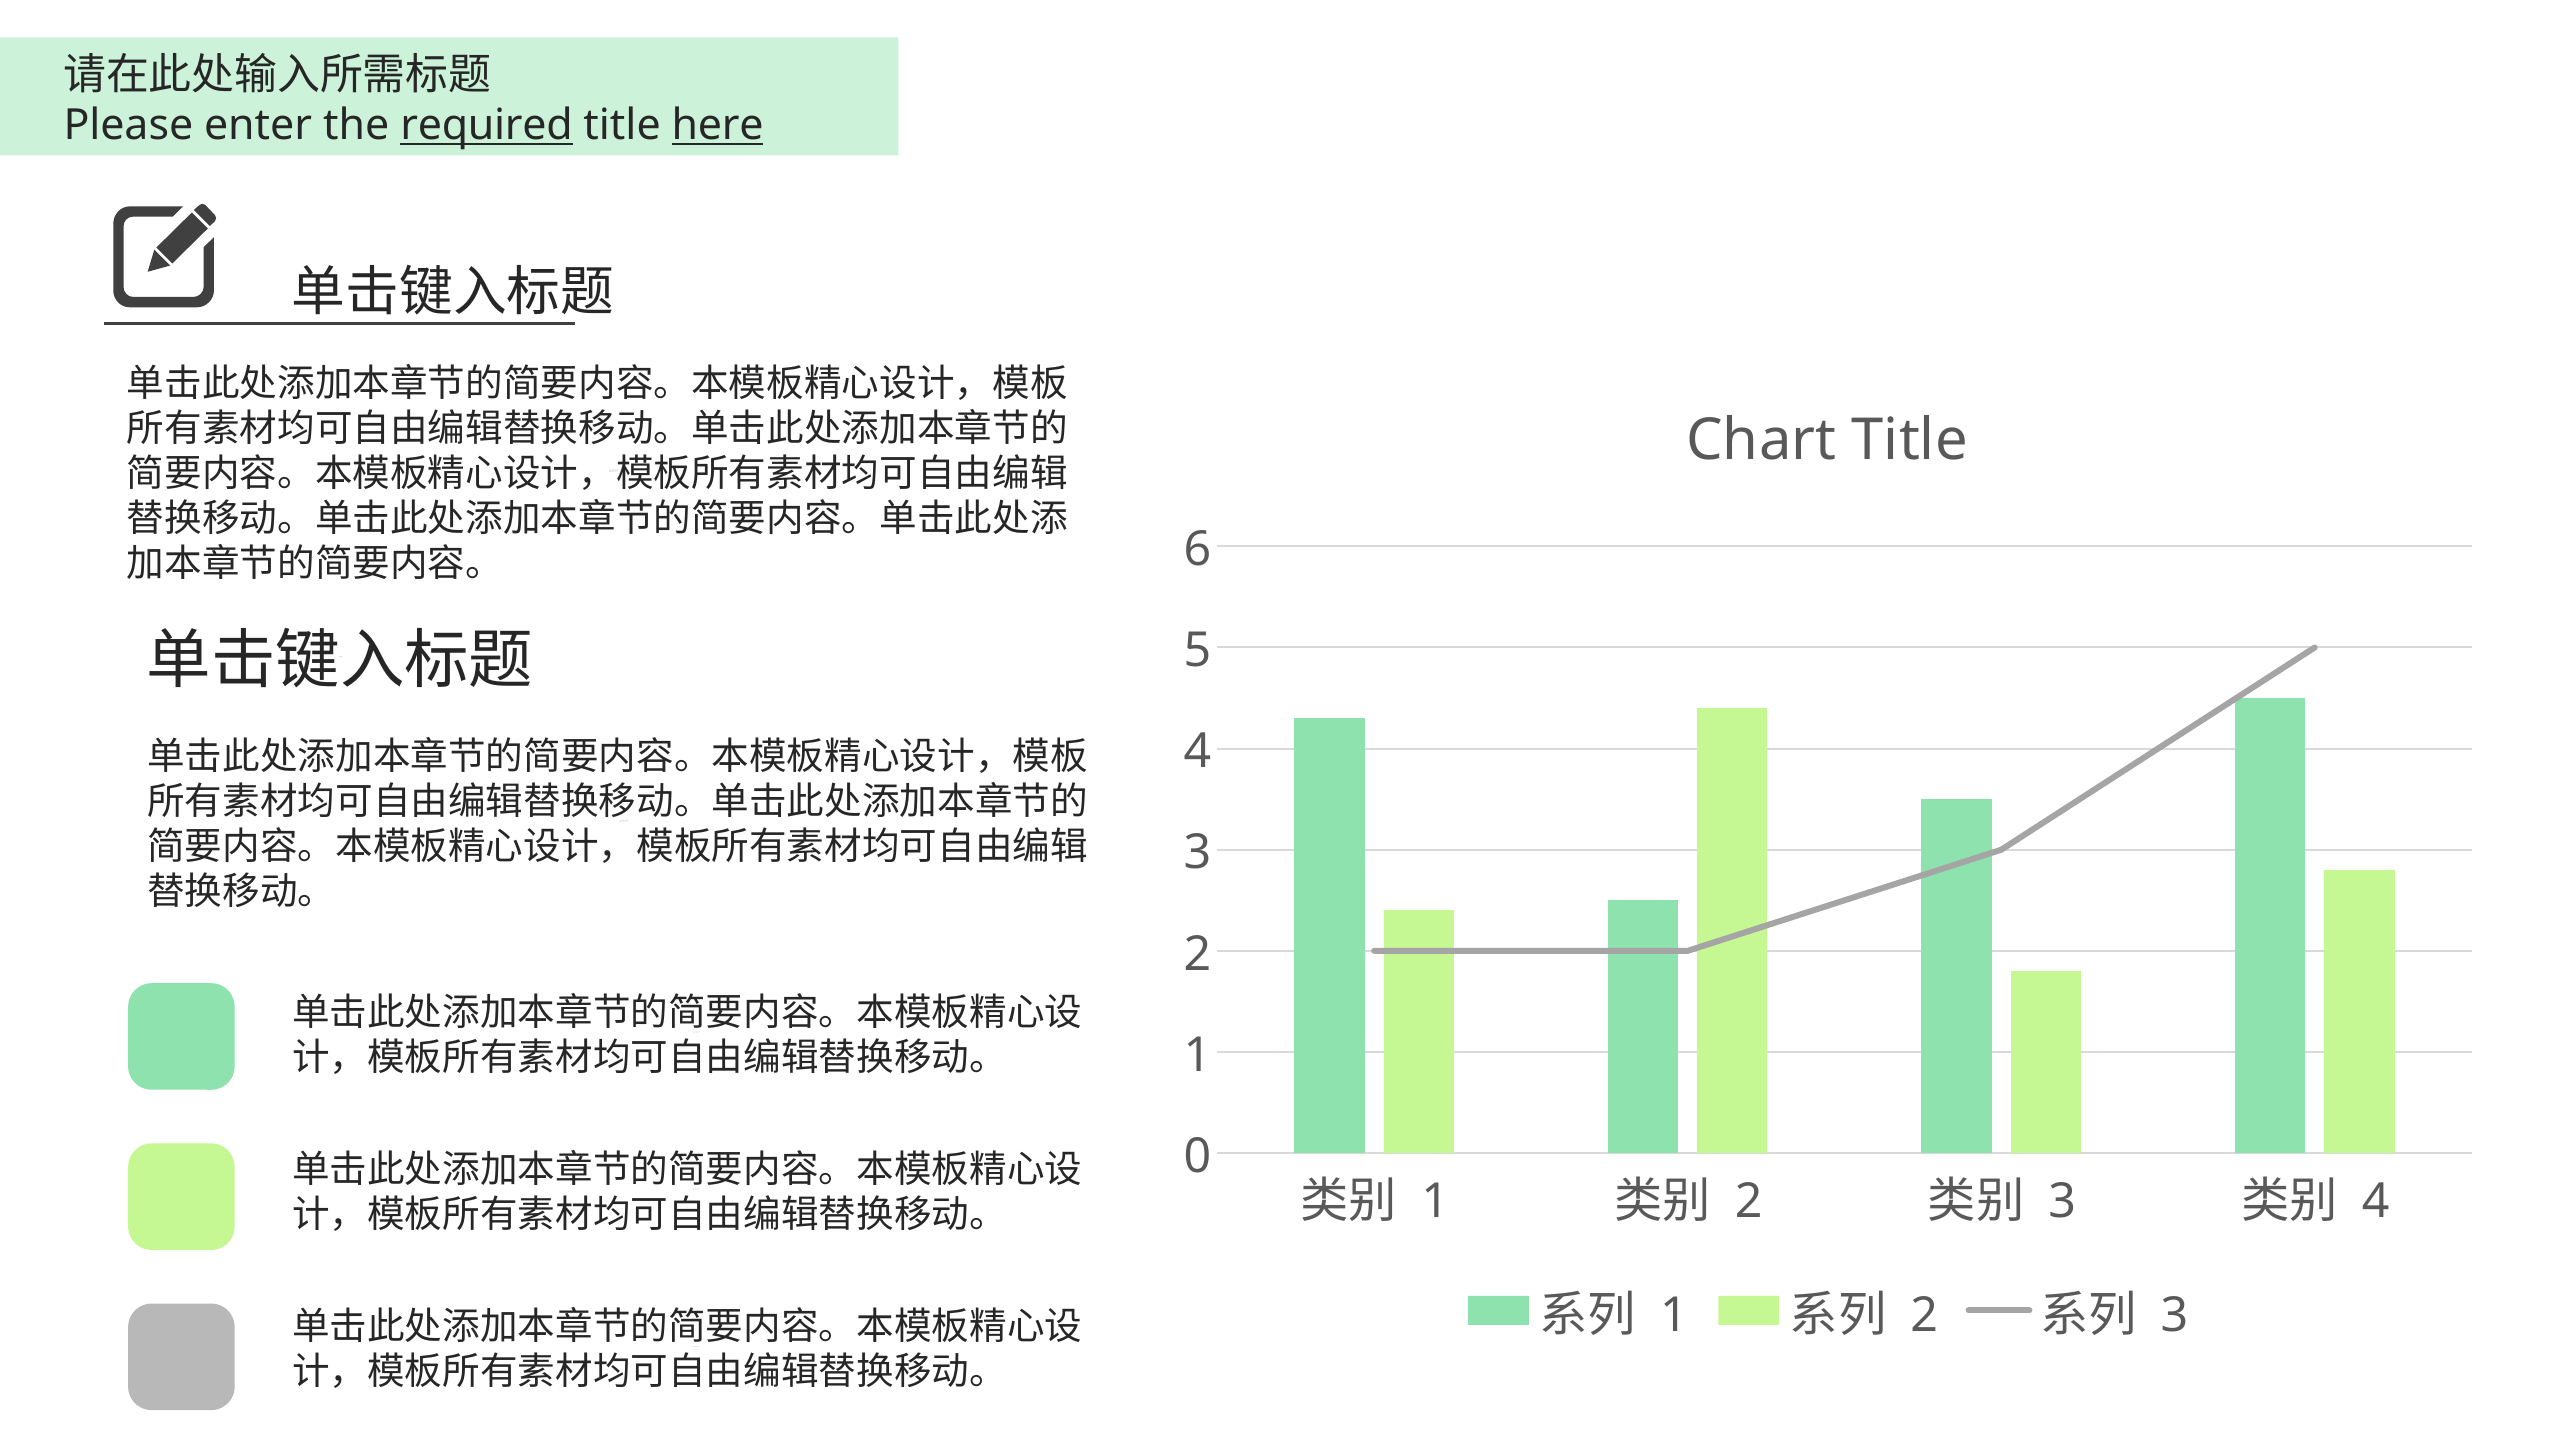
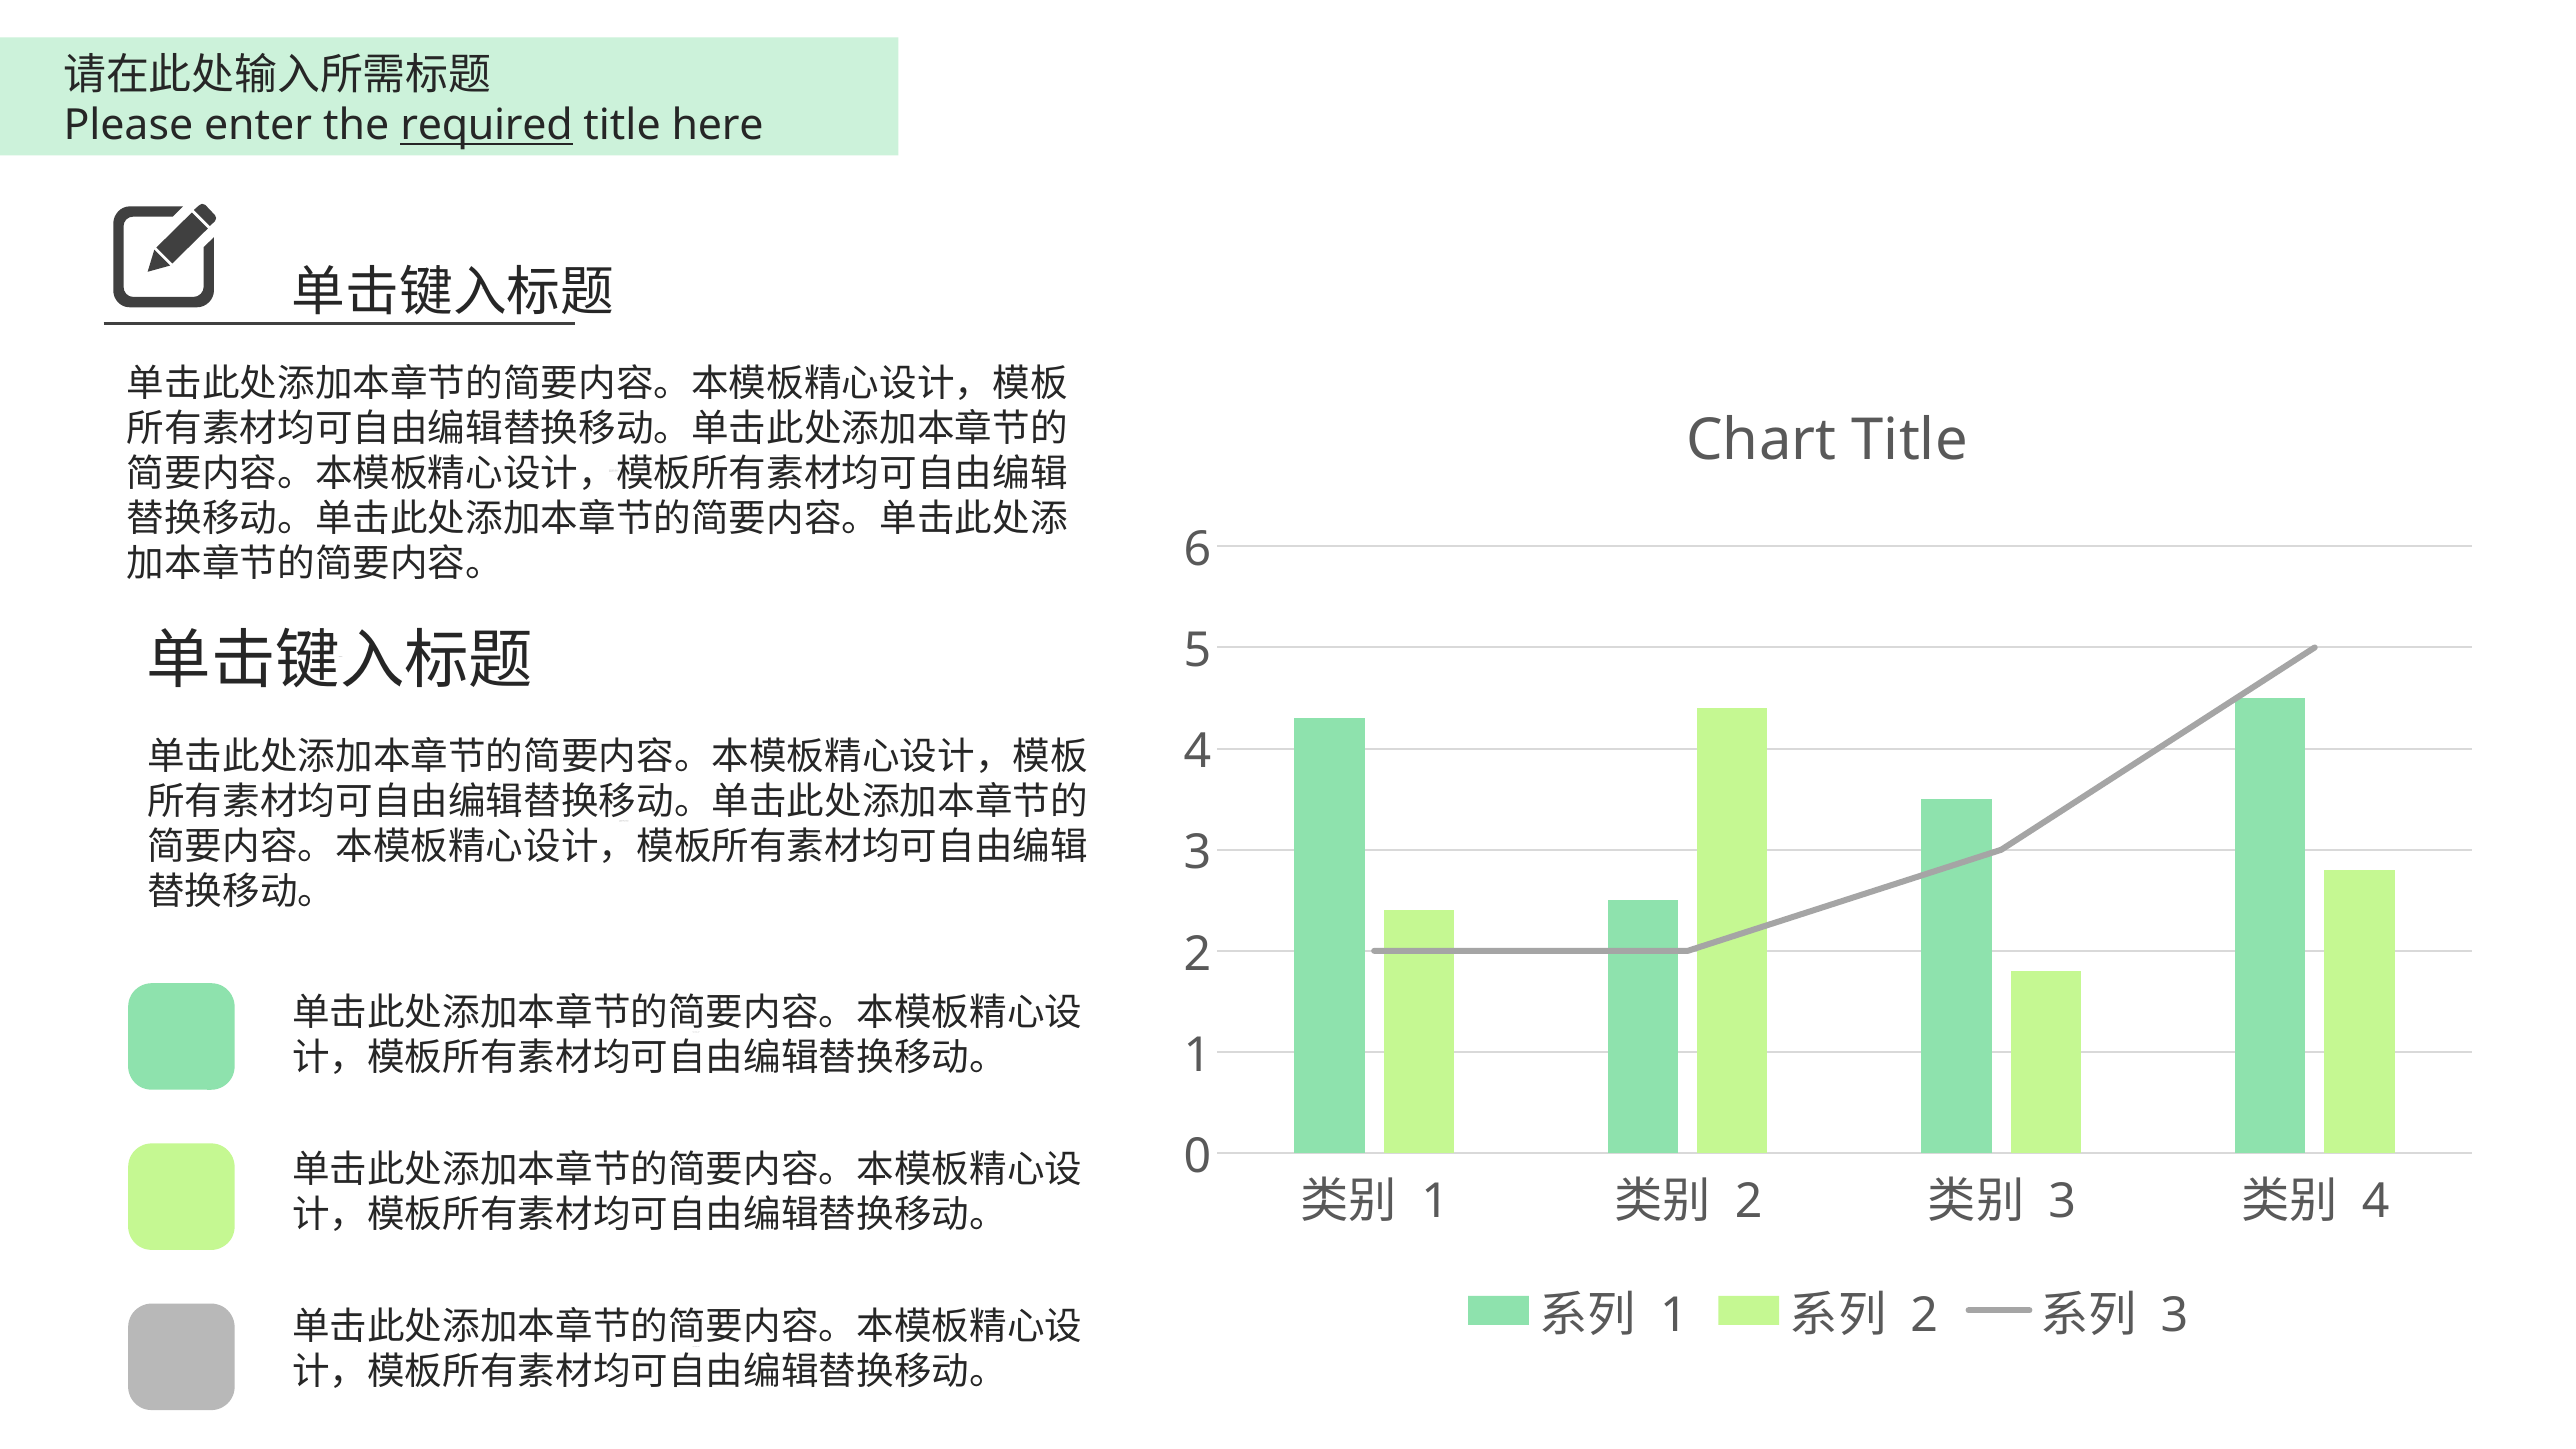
here underline: present -> none
